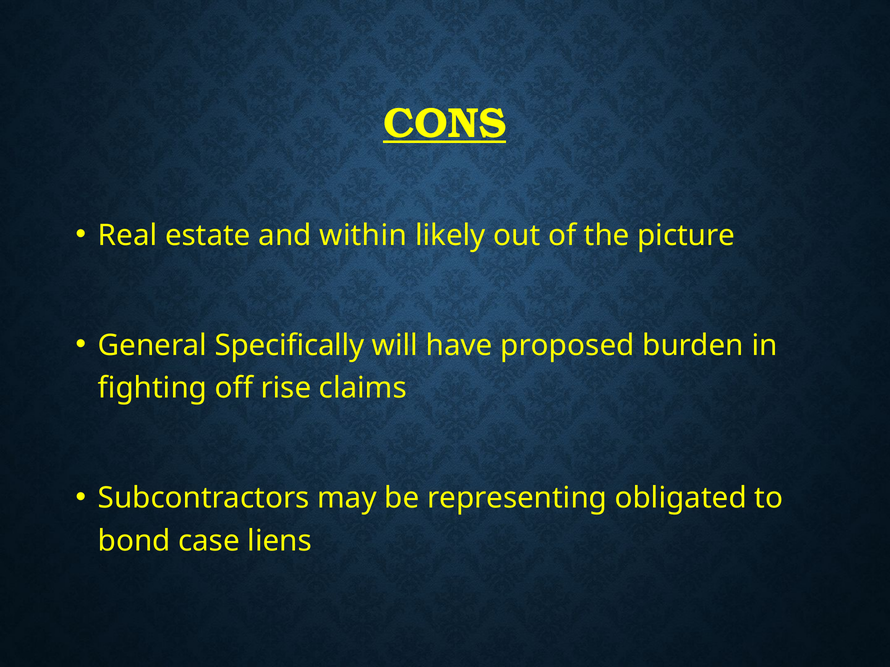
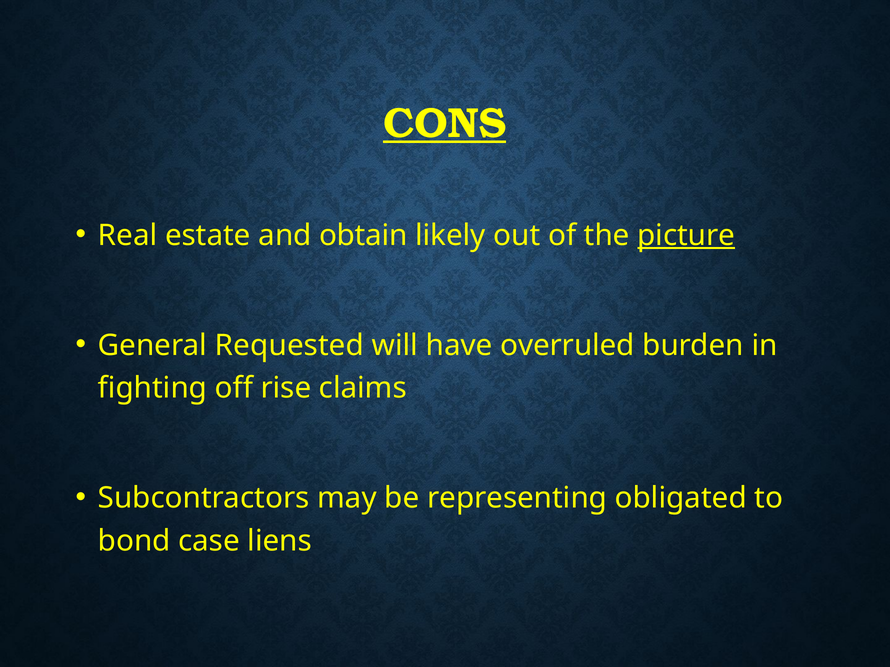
within: within -> obtain
picture underline: none -> present
Specifically: Specifically -> Requested
proposed: proposed -> overruled
